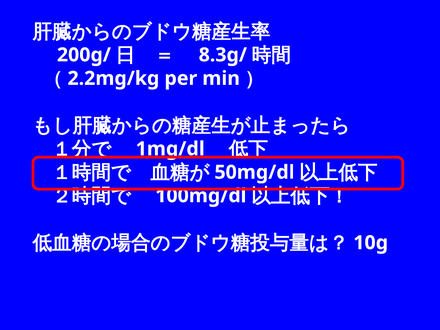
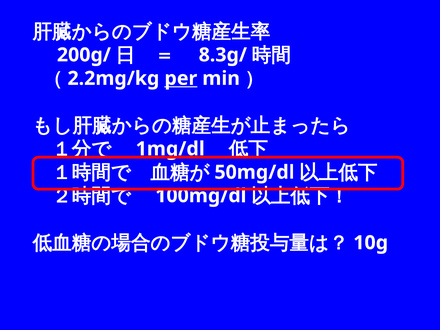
per underline: none -> present
